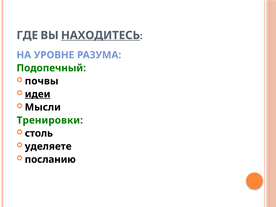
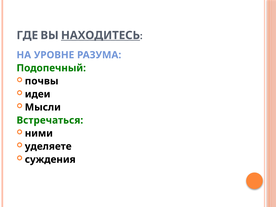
идеи underline: present -> none
Тренировки: Тренировки -> Встречаться
столь: столь -> ними
посланию: посланию -> суждения
